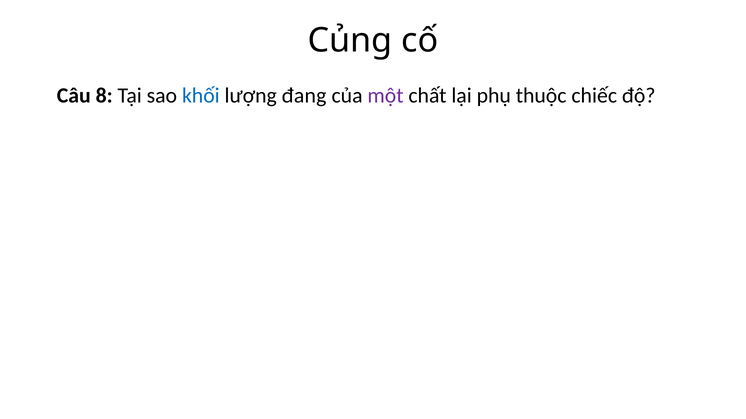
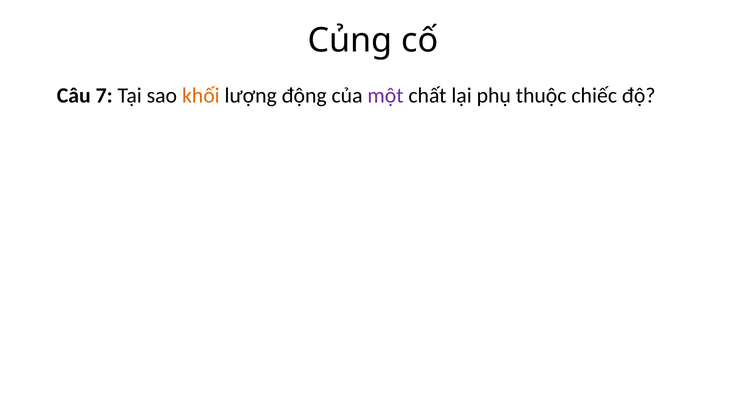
8: 8 -> 7
khối colour: blue -> orange
đang: đang -> động
